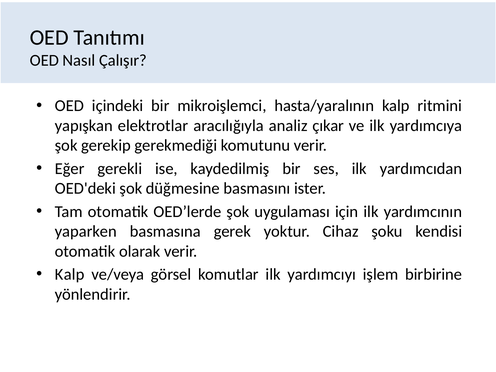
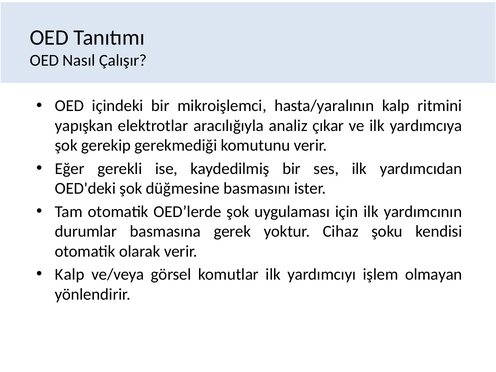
yaparken: yaparken -> durumlar
birbirine: birbirine -> olmayan
